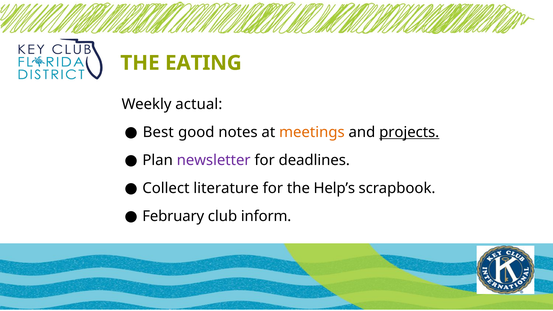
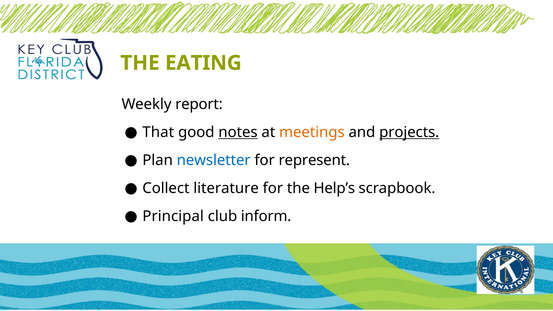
actual: actual -> report
Best: Best -> That
notes underline: none -> present
newsletter colour: purple -> blue
deadlines: deadlines -> represent
February: February -> Principal
